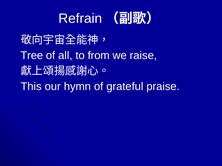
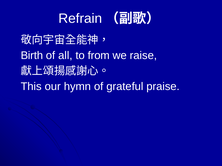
Tree: Tree -> Birth
